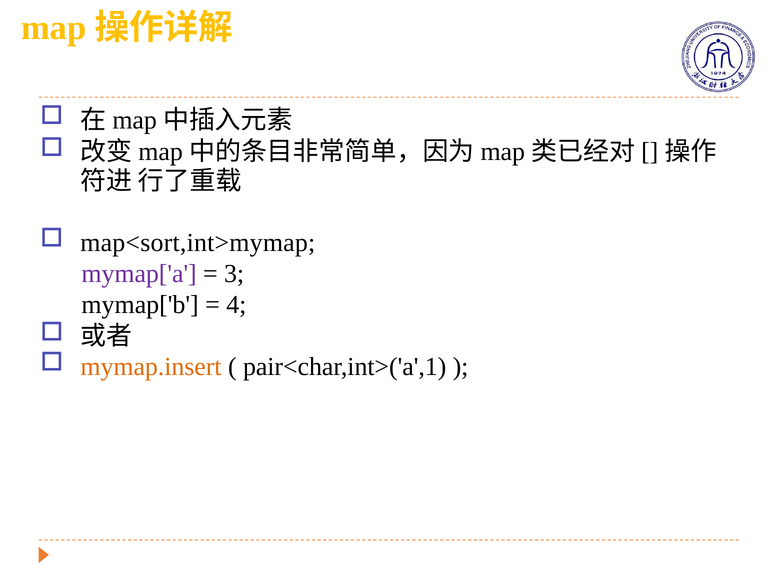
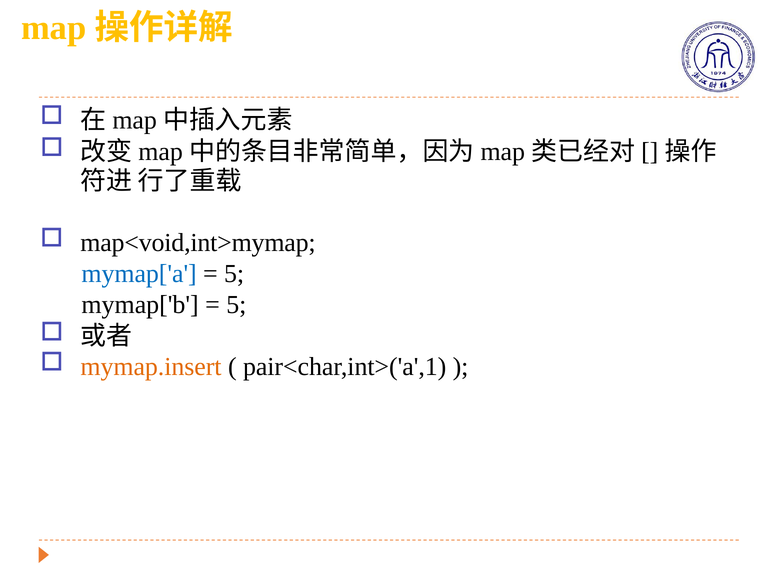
map<sort,int>mymap: map<sort,int>mymap -> map<void,int>mymap
mymap['a colour: purple -> blue
3 at (234, 274): 3 -> 5
4 at (236, 305): 4 -> 5
